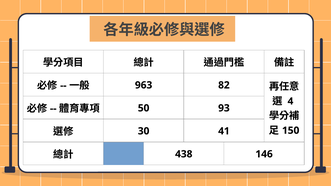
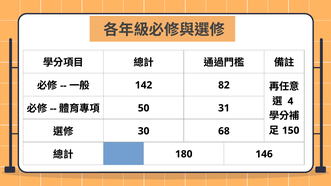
963: 963 -> 142
93: 93 -> 31
41: 41 -> 68
438: 438 -> 180
